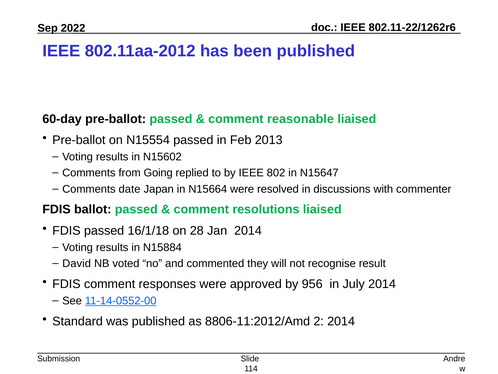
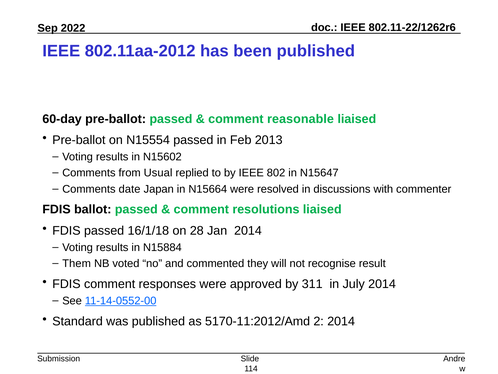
Going: Going -> Usual
David: David -> Them
956: 956 -> 311
8806-11:2012/Amd: 8806-11:2012/Amd -> 5170-11:2012/Amd
